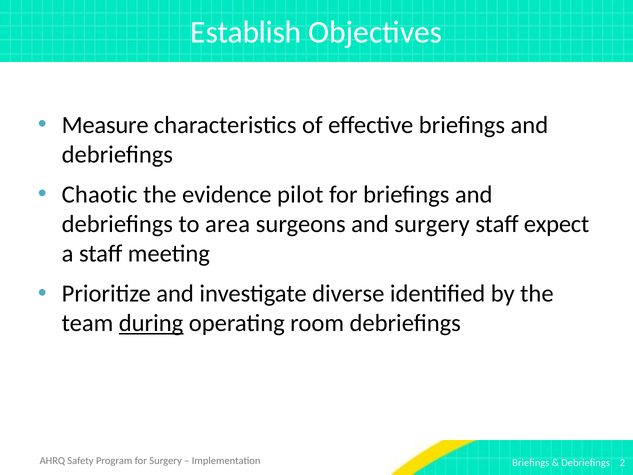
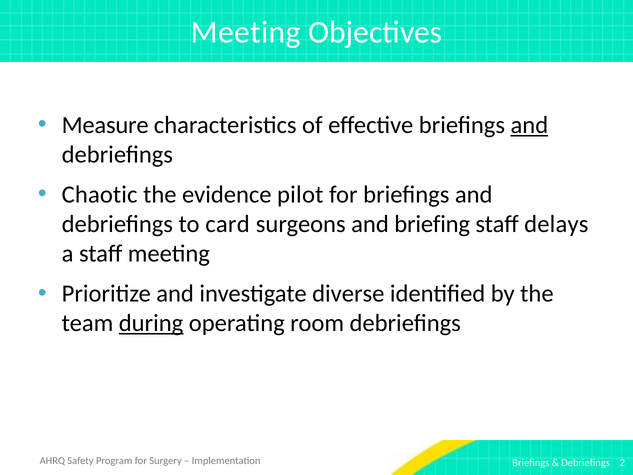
Establish at (246, 32): Establish -> Meeting
and at (529, 125) underline: none -> present
area: area -> card
and surgery: surgery -> briefing
expect: expect -> delays
